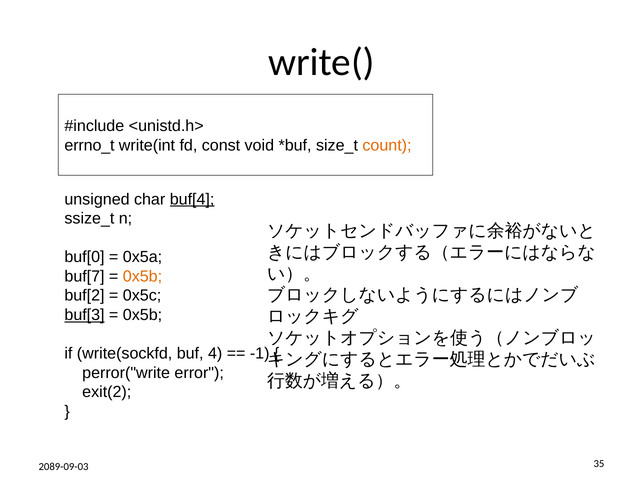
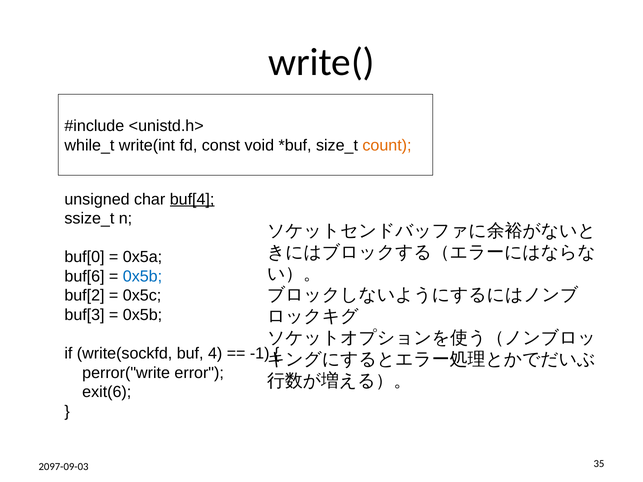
errno_t: errno_t -> while_t
buf[7: buf[7 -> buf[6
0x5b at (142, 277) colour: orange -> blue
buf[3 underline: present -> none
exit(2: exit(2 -> exit(6
2089-09-03: 2089-09-03 -> 2097-09-03
